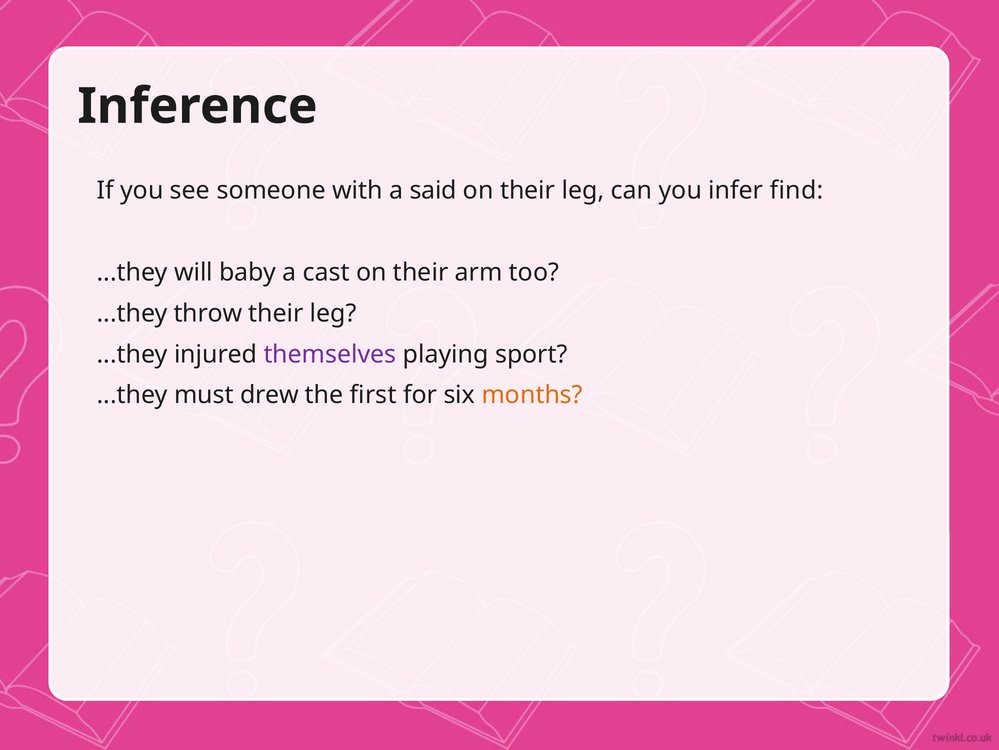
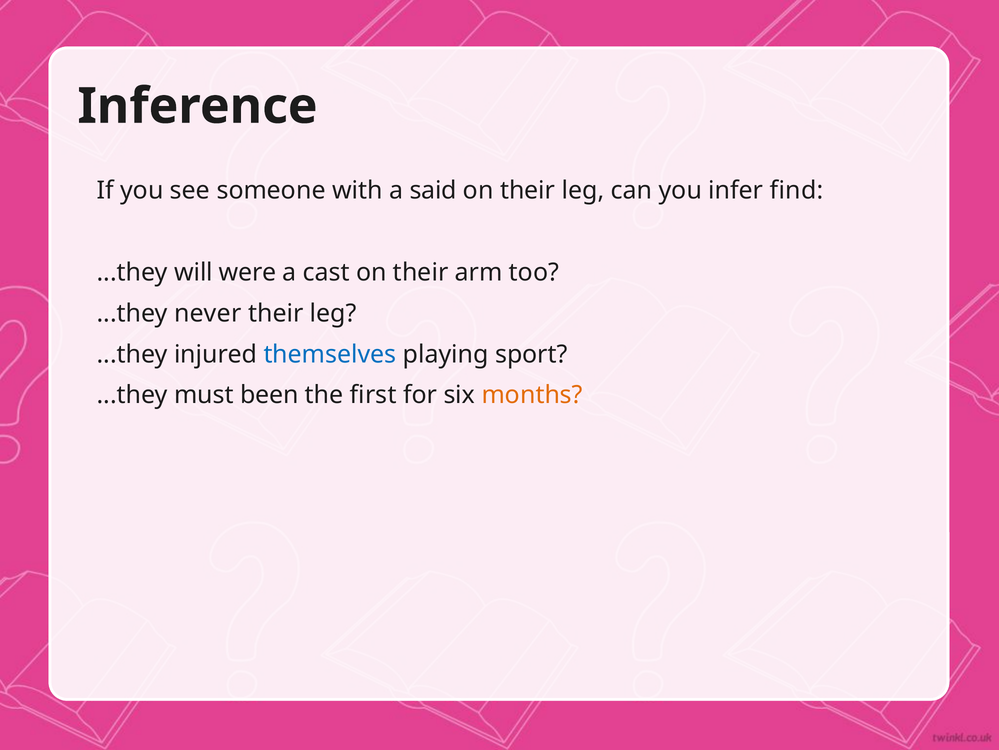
baby: baby -> were
throw: throw -> never
themselves colour: purple -> blue
drew: drew -> been
